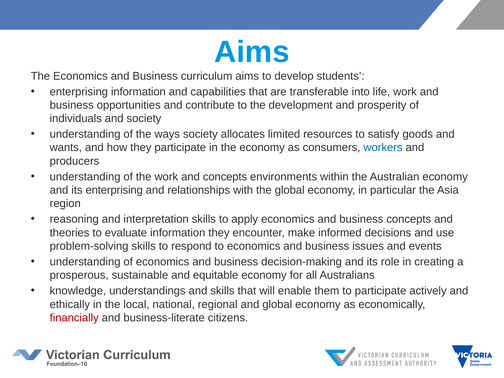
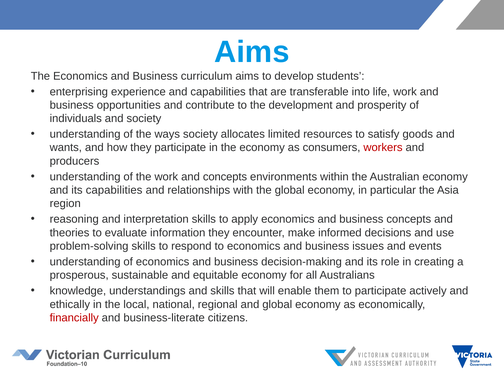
enterprising information: information -> experience
workers colour: blue -> red
its enterprising: enterprising -> capabilities
